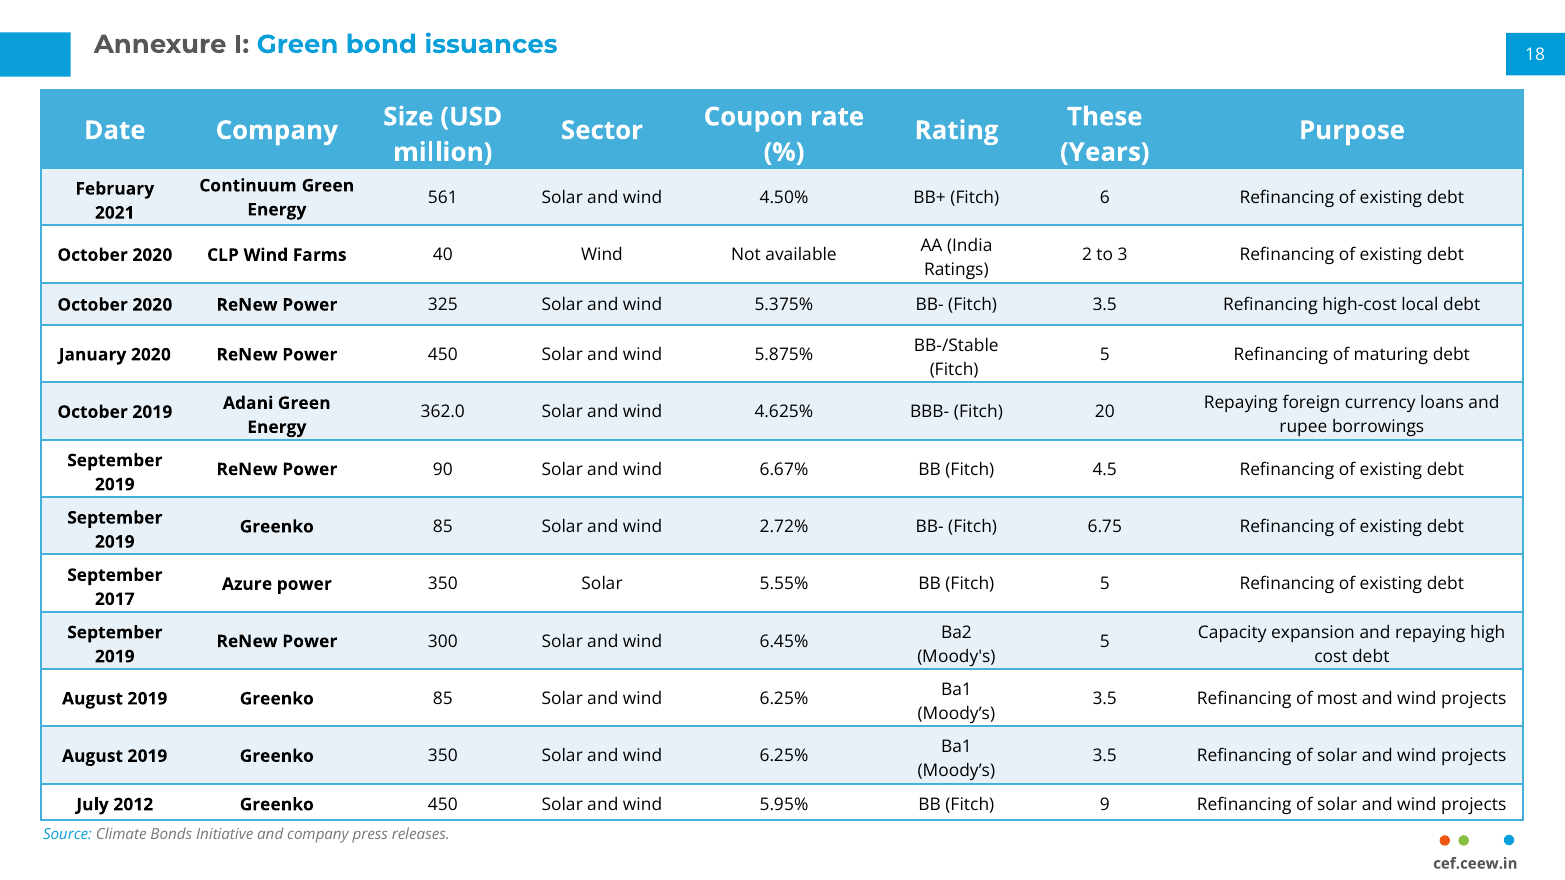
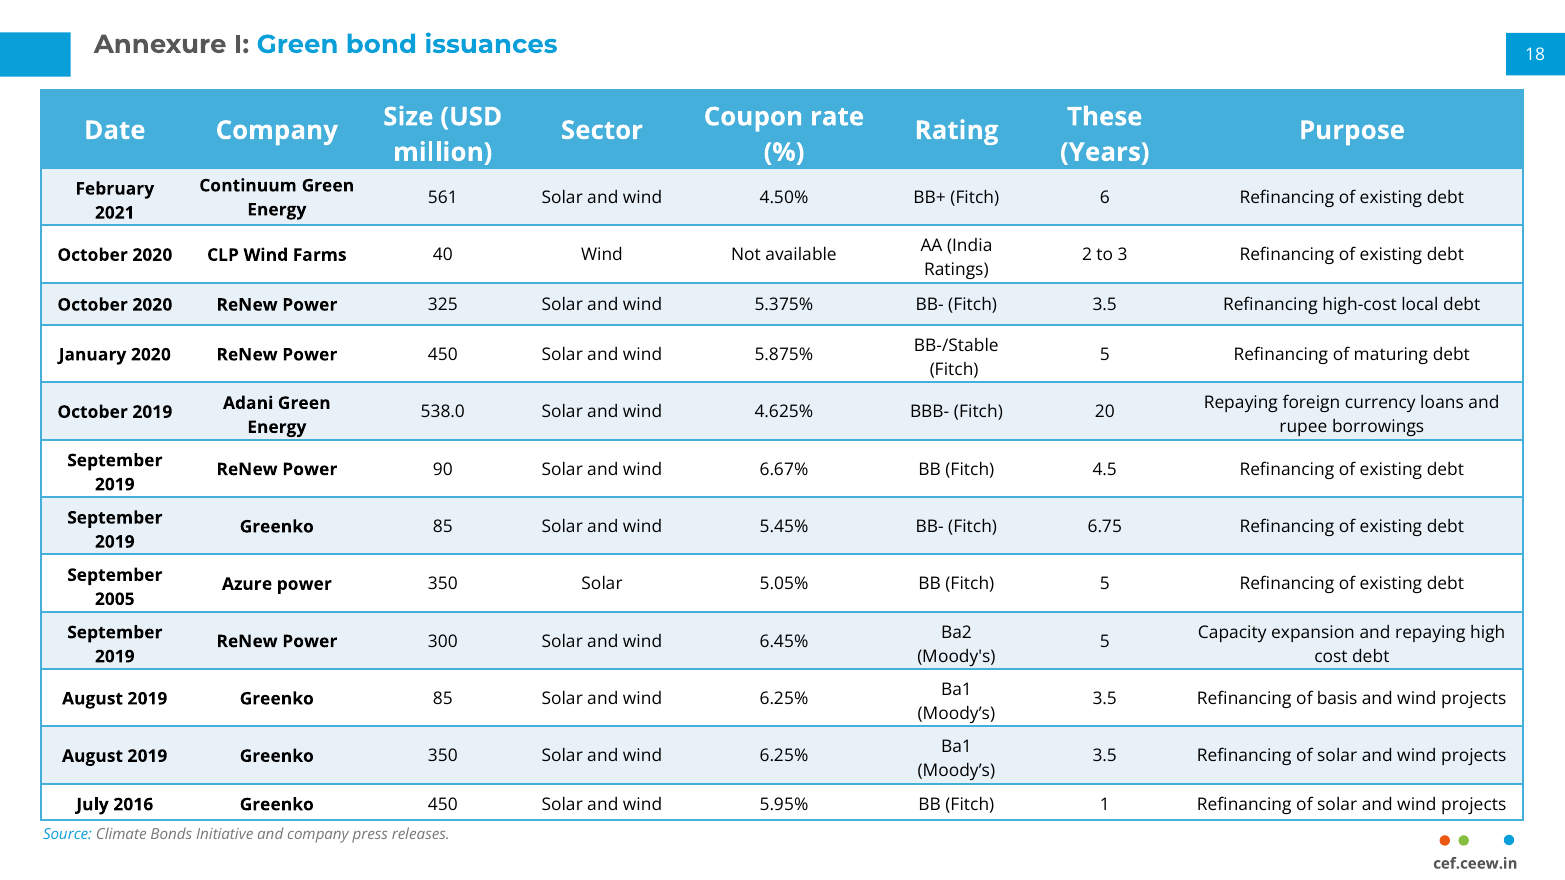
362.0: 362.0 -> 538.0
2.72%: 2.72% -> 5.45%
5.55%: 5.55% -> 5.05%
2017: 2017 -> 2005
most: most -> basis
2012: 2012 -> 2016
9: 9 -> 1
